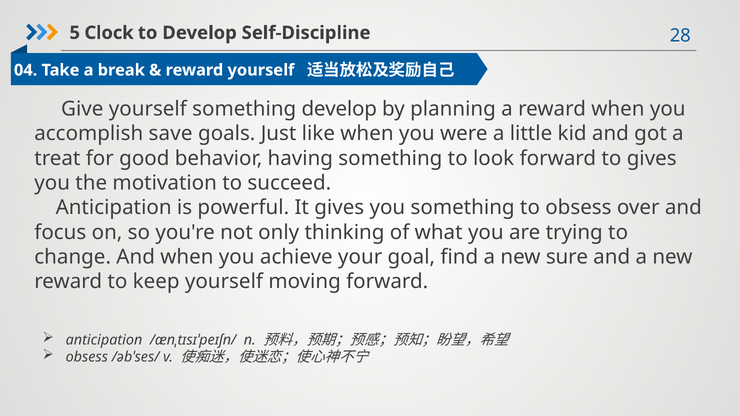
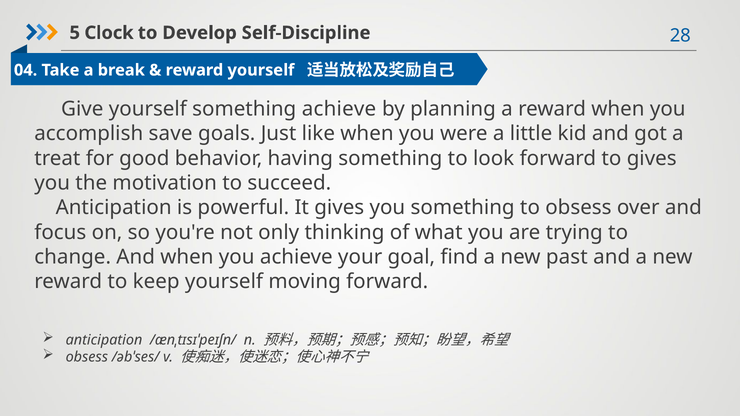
something develop: develop -> achieve
sure: sure -> past
